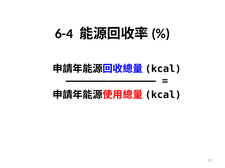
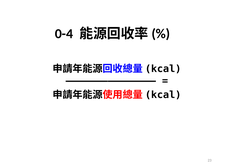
6-4: 6-4 -> 0-4
